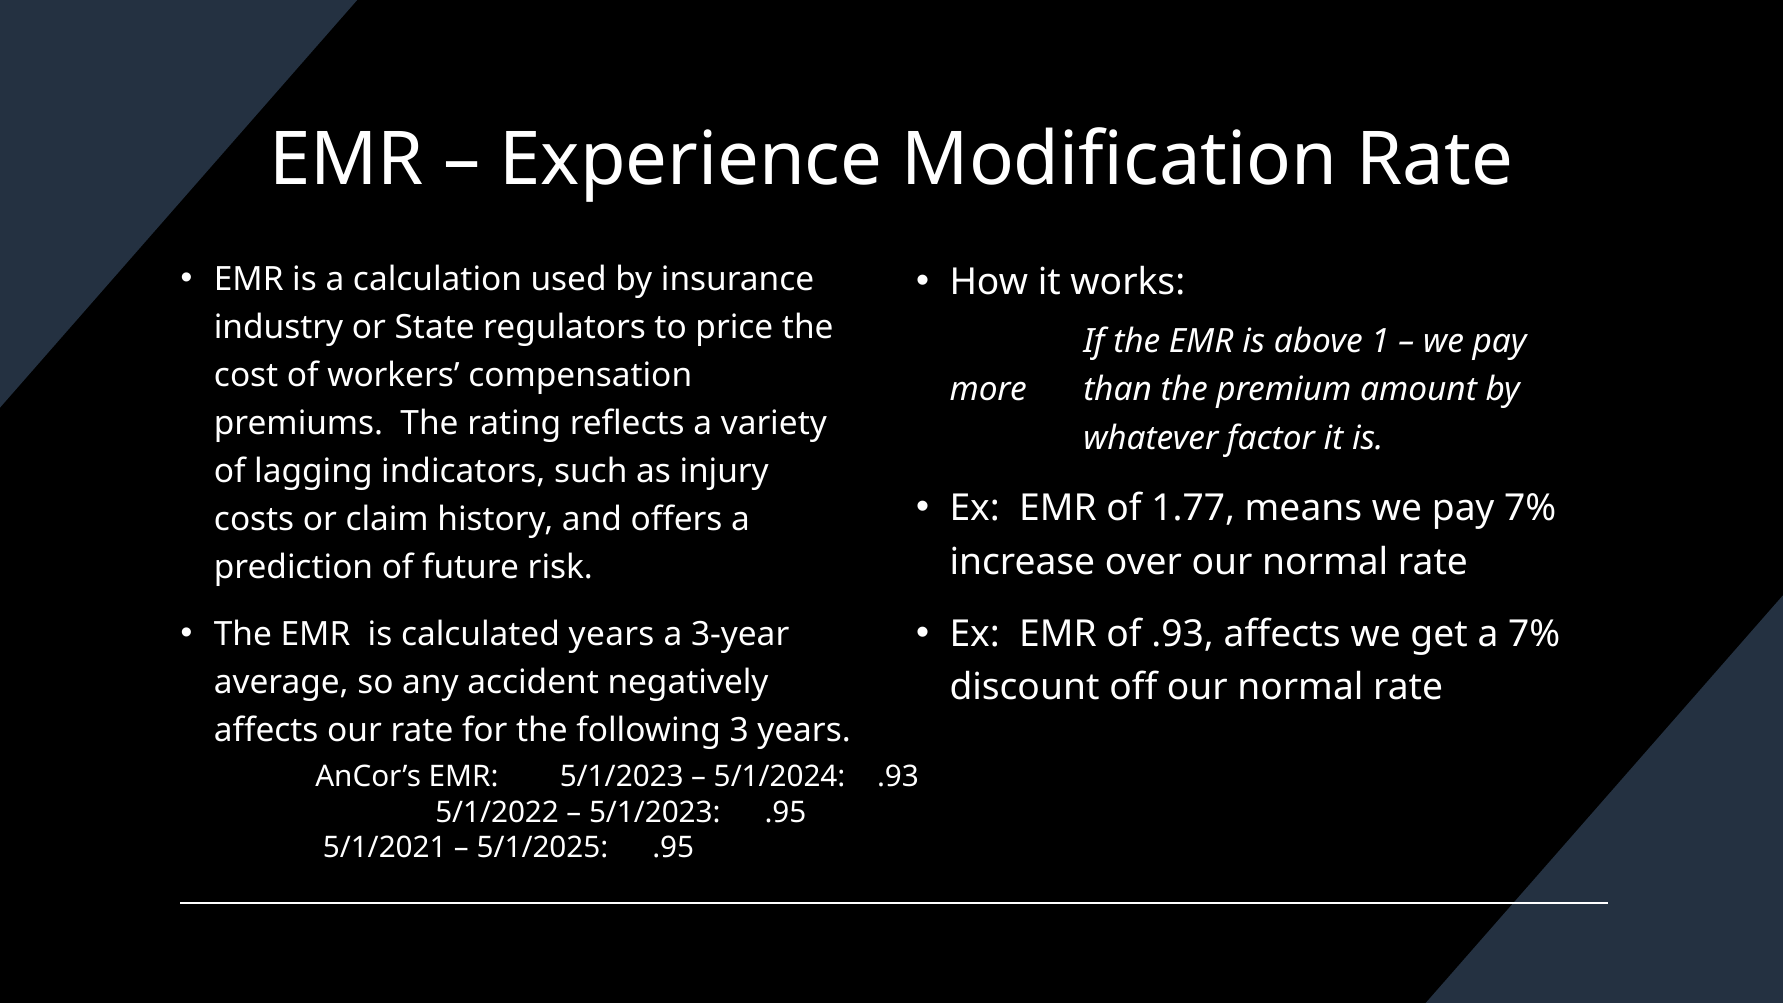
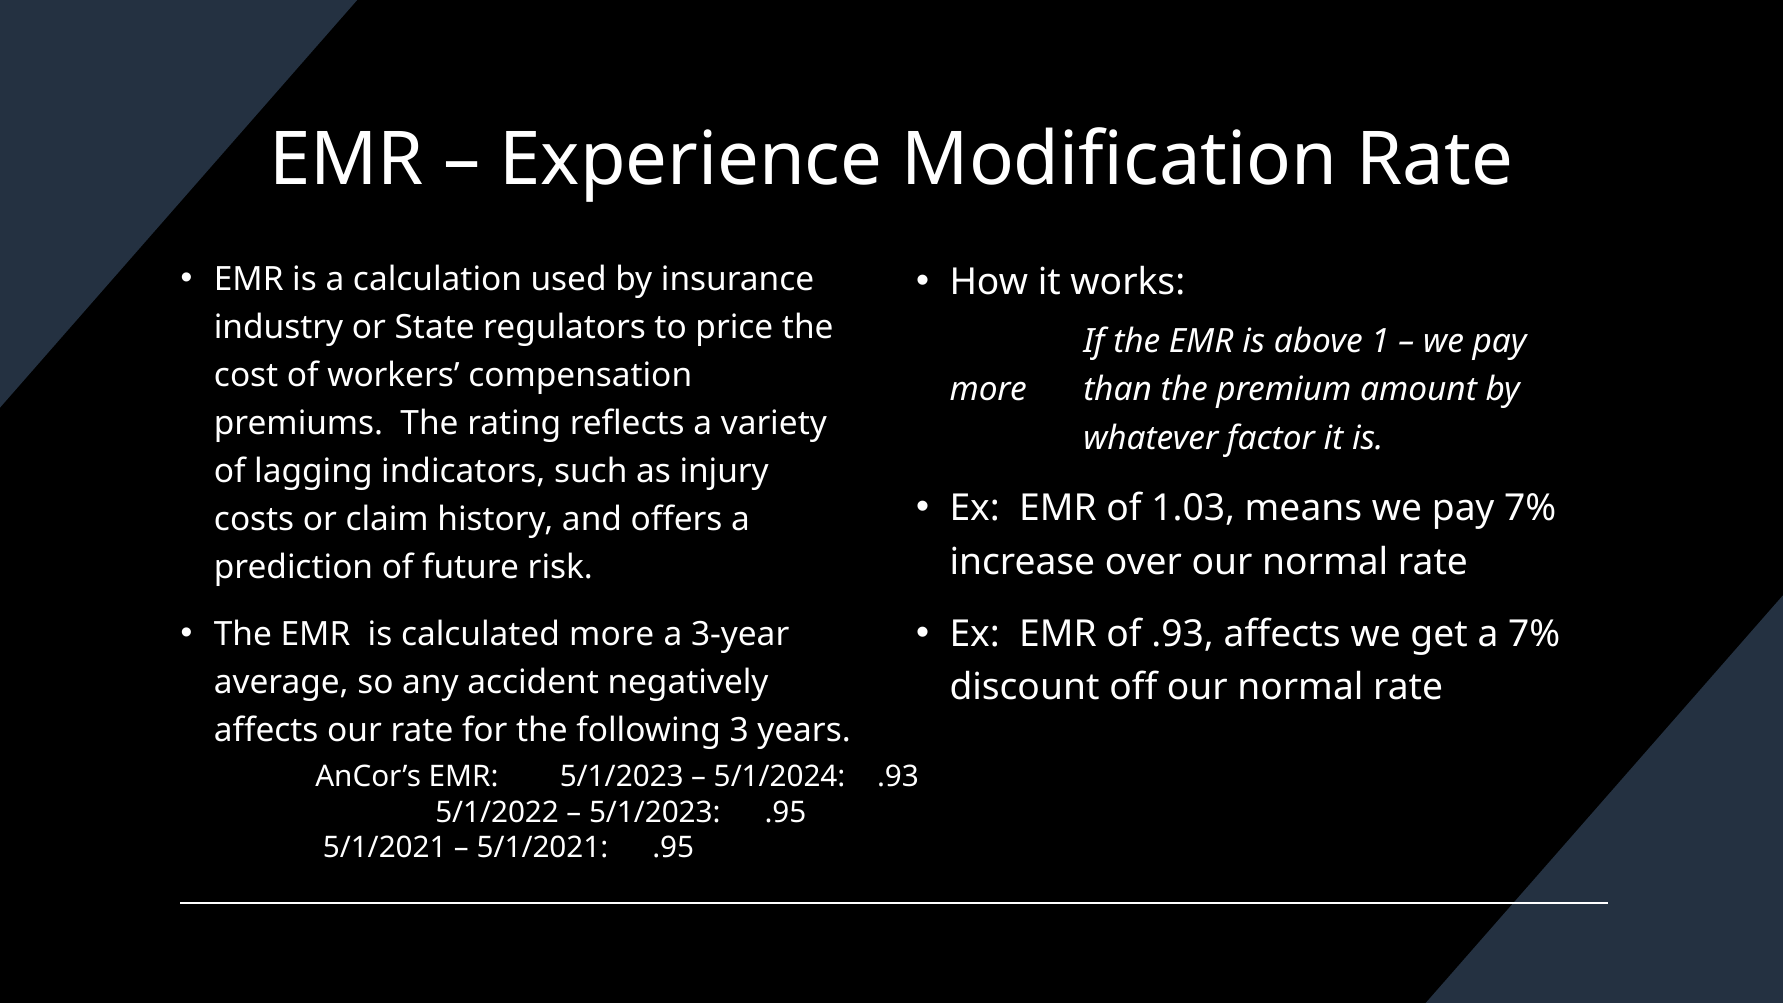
1.77: 1.77 -> 1.03
calculated years: years -> more
5/1/2025 at (542, 848): 5/1/2025 -> 5/1/2021
